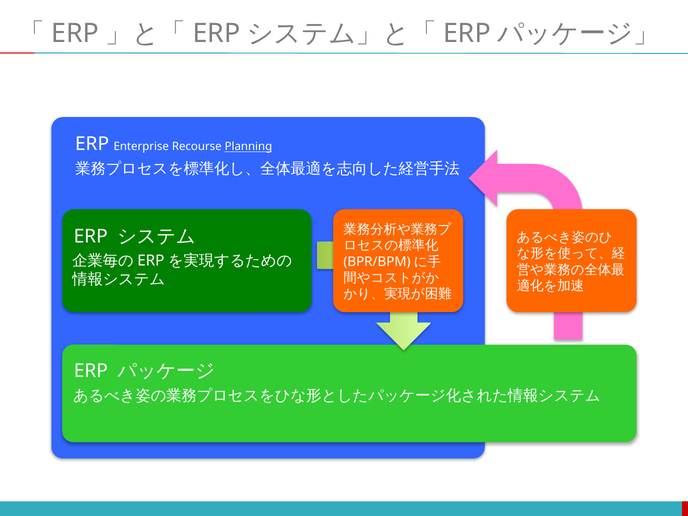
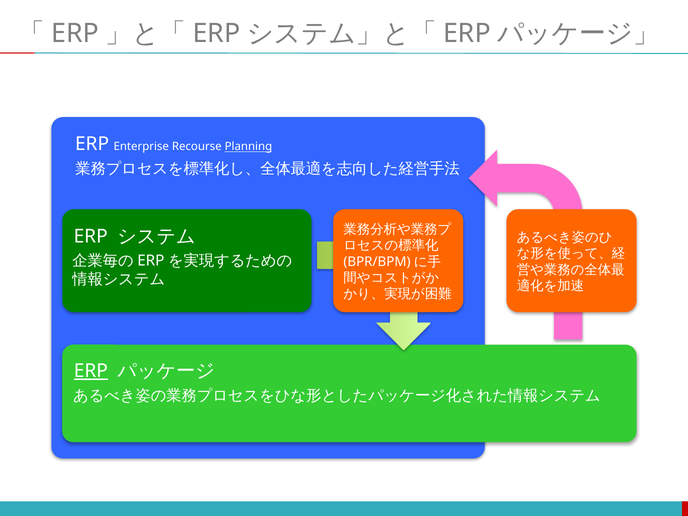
ERP at (91, 371) underline: none -> present
